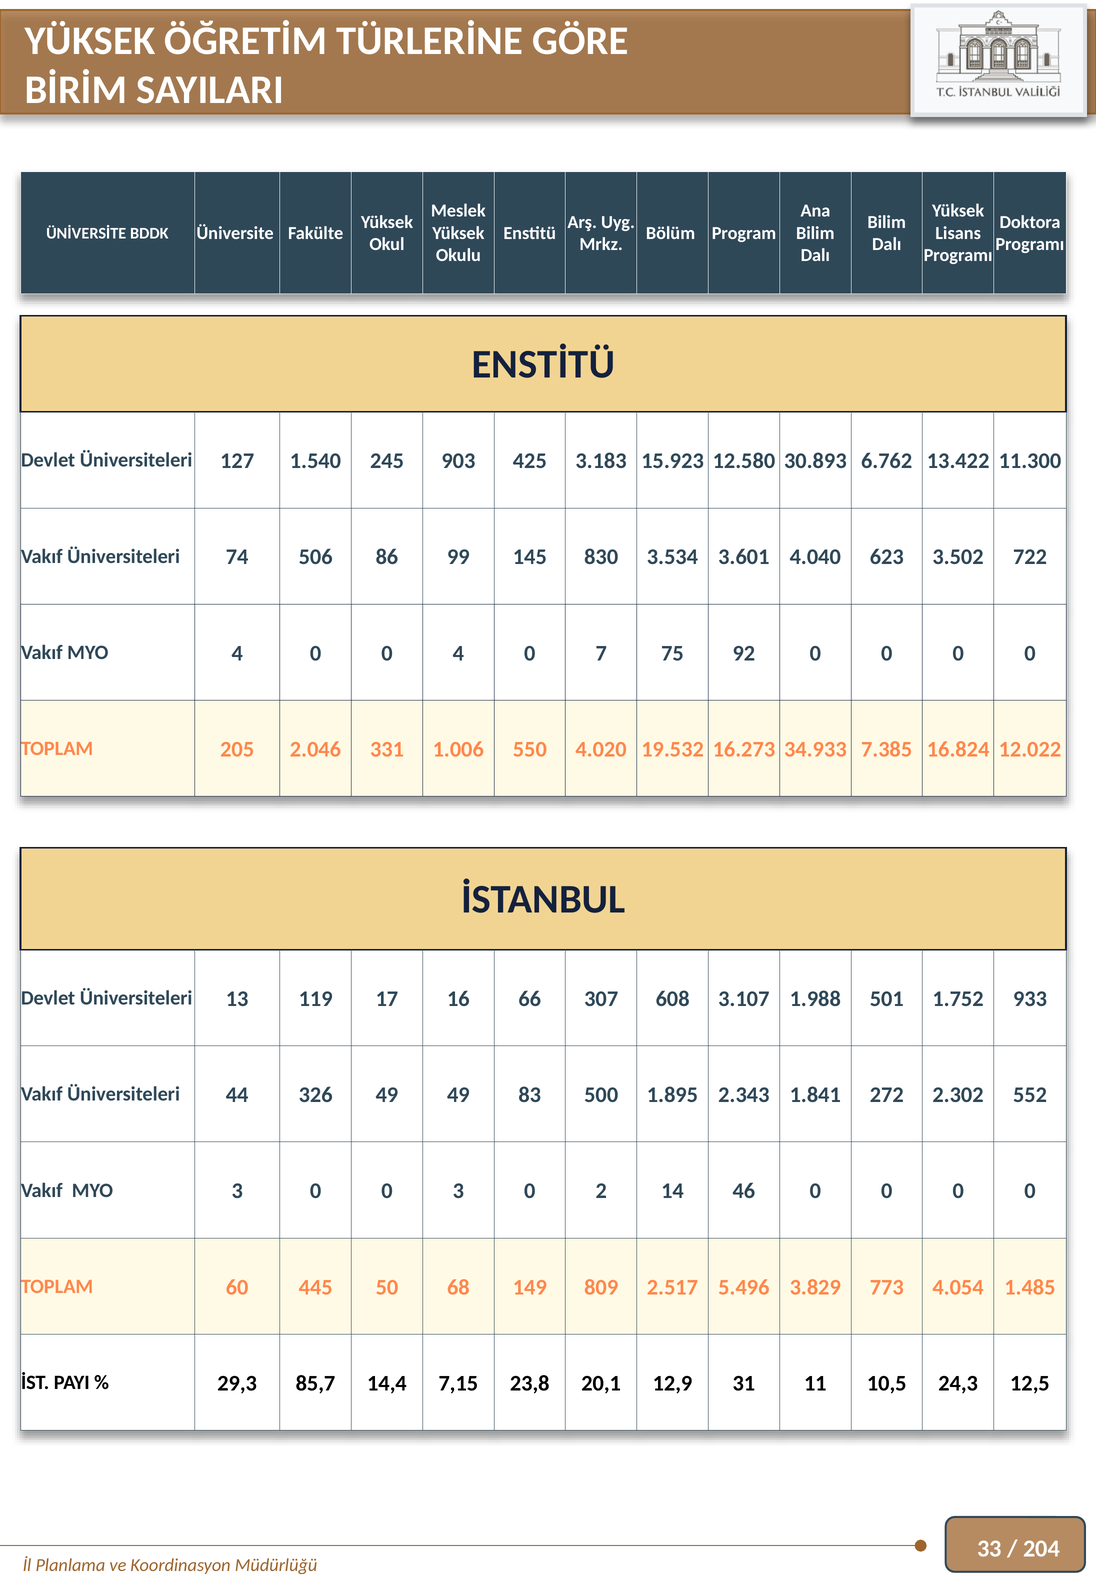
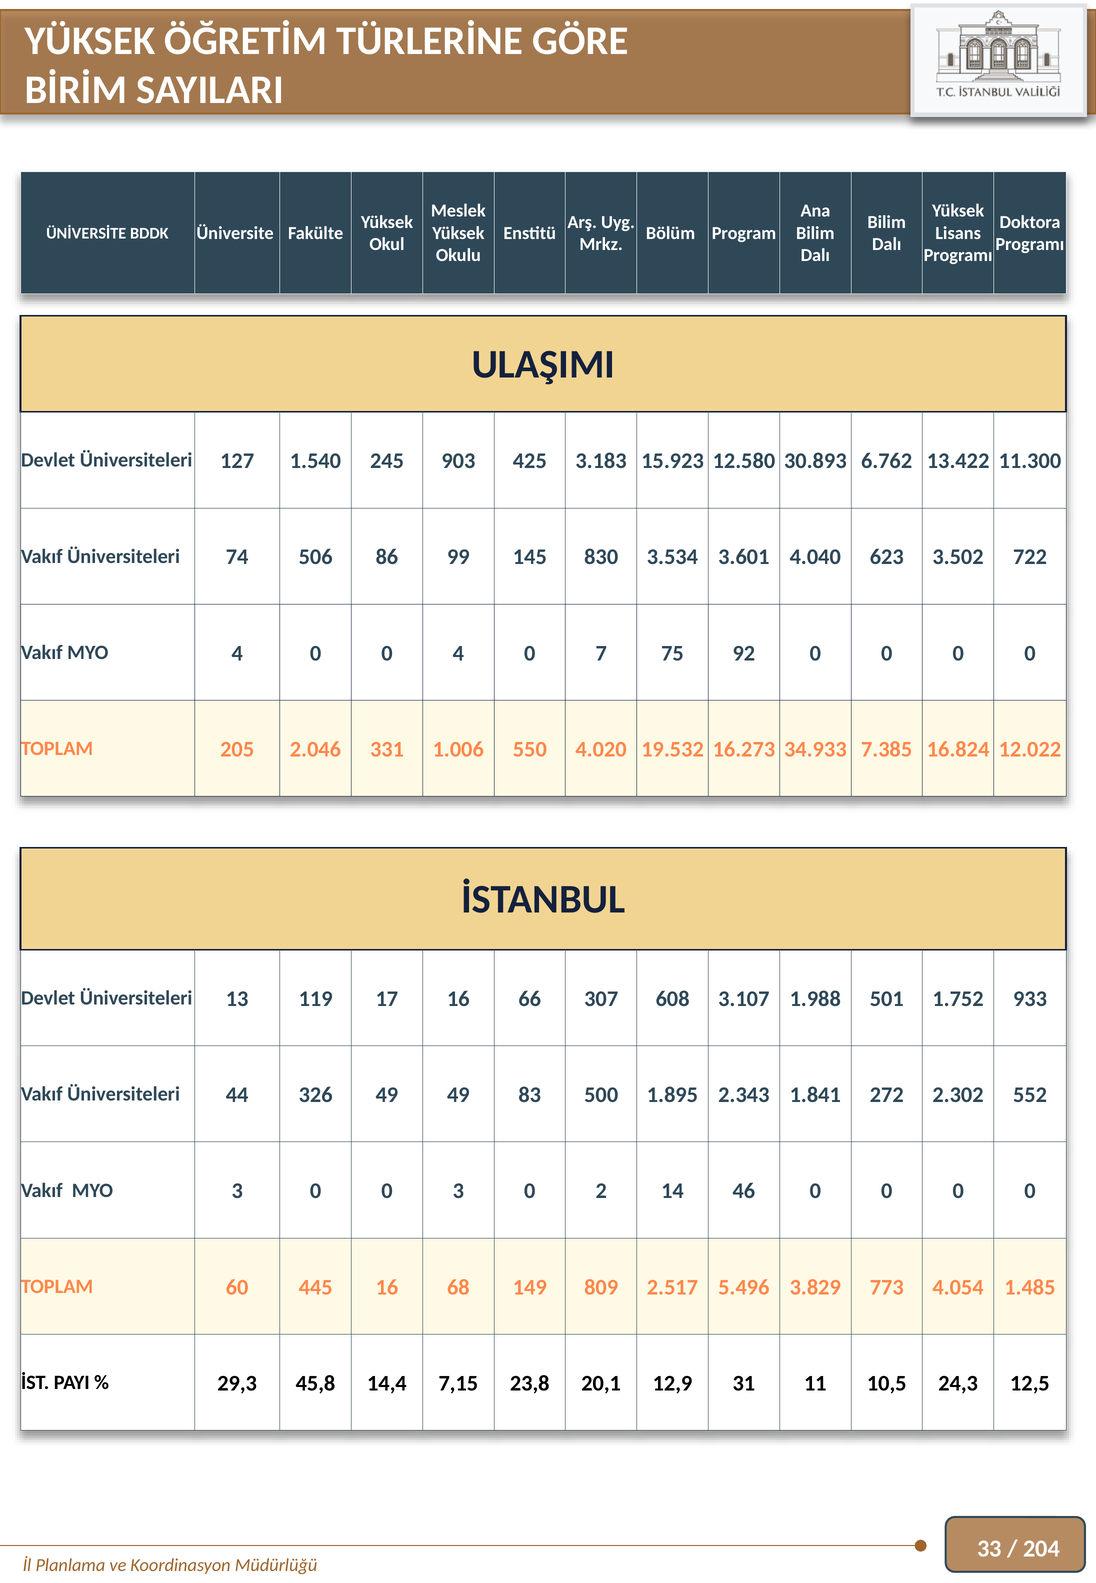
ENSTİTÜ: ENSTİTÜ -> ULAŞIMI
445 50: 50 -> 16
85,7: 85,7 -> 45,8
